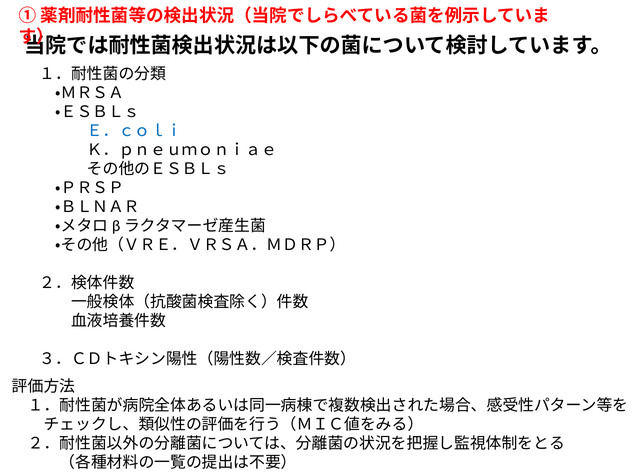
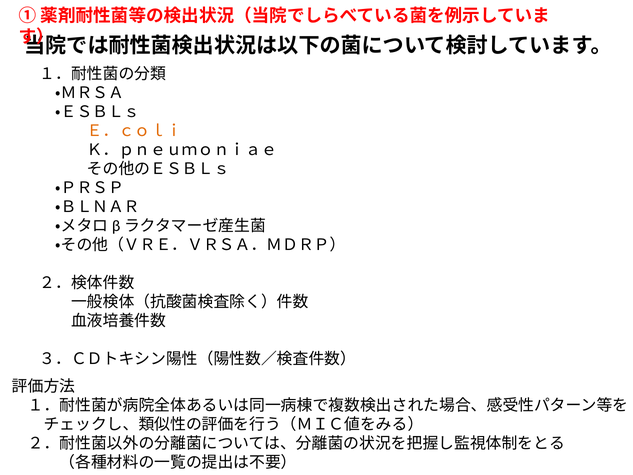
Ｅ．ｃｏｌｉ colour: blue -> orange
